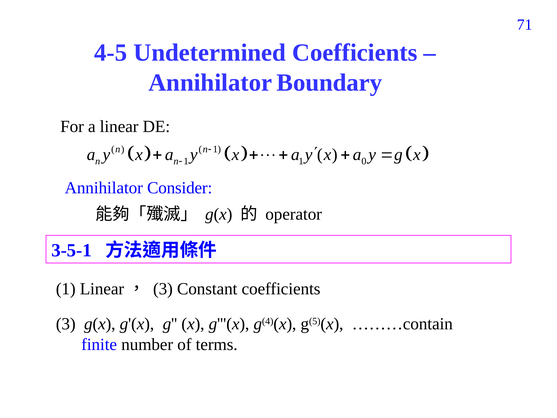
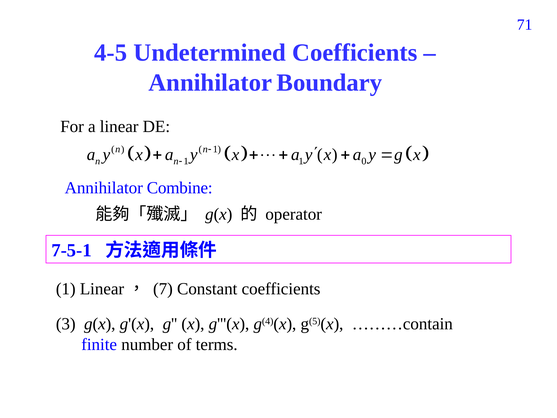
Consider: Consider -> Combine
3-5-1: 3-5-1 -> 7-5-1
Linear， 3: 3 -> 7
